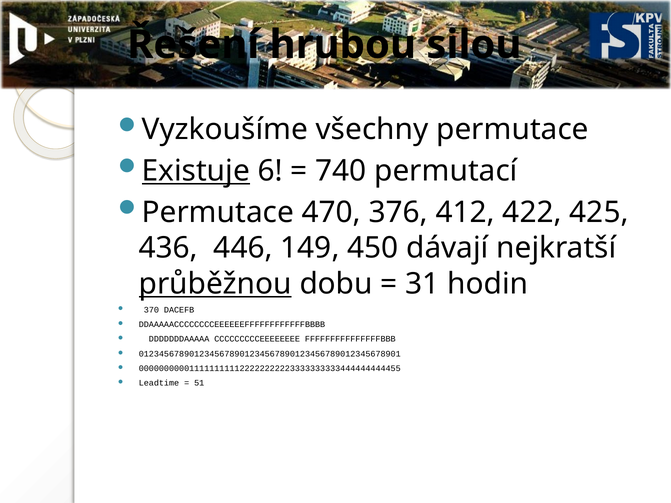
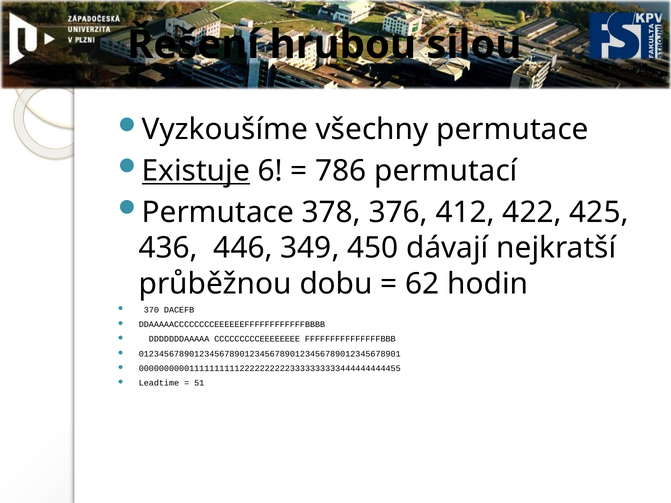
740: 740 -> 786
470: 470 -> 378
149: 149 -> 349
průběžnou underline: present -> none
31: 31 -> 62
